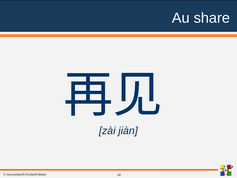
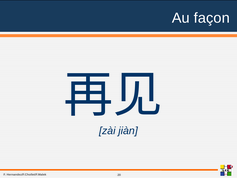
share: share -> façon
